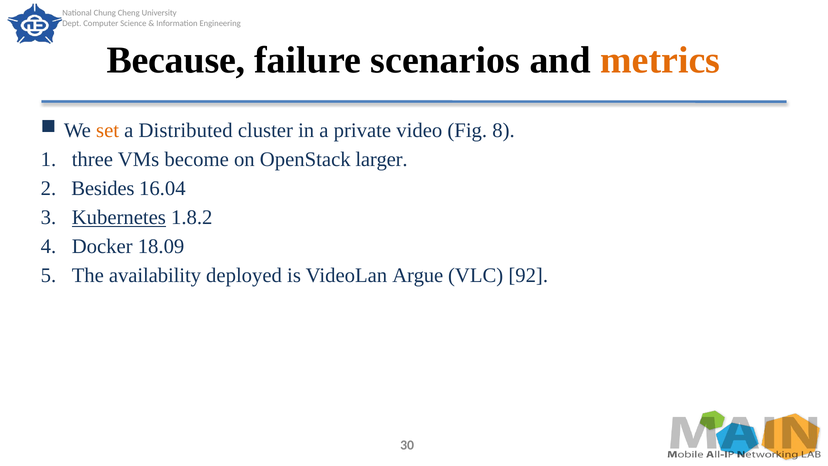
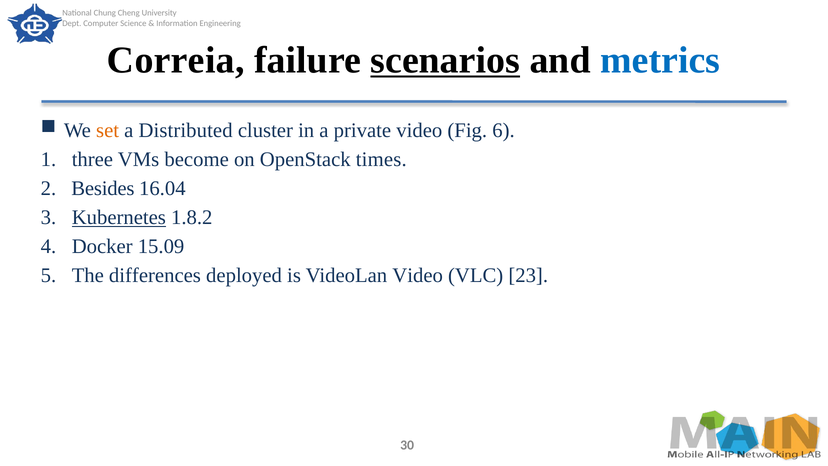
Because: Because -> Correia
scenarios underline: none -> present
metrics colour: orange -> blue
8: 8 -> 6
larger: larger -> times
18.09: 18.09 -> 15.09
availability: availability -> differences
VideoLan Argue: Argue -> Video
92: 92 -> 23
